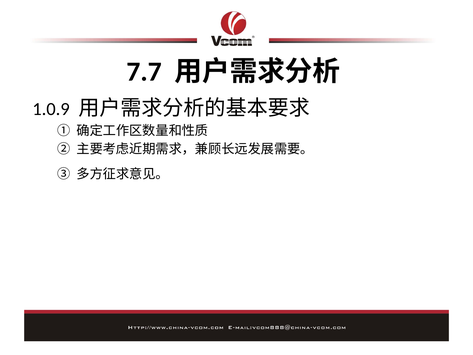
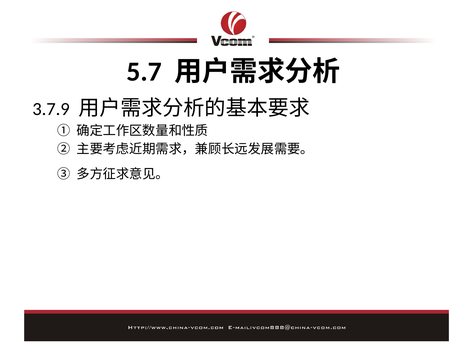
7.7: 7.7 -> 5.7
1.0.9: 1.0.9 -> 3.7.9
